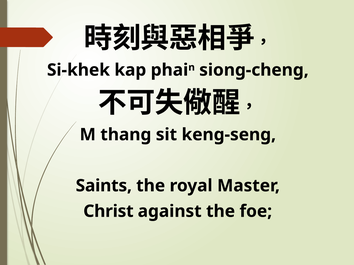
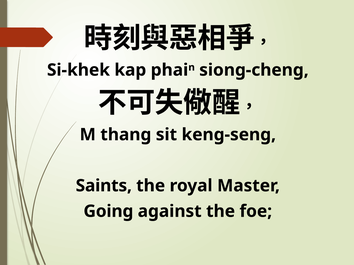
Christ: Christ -> Going
